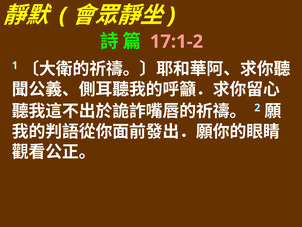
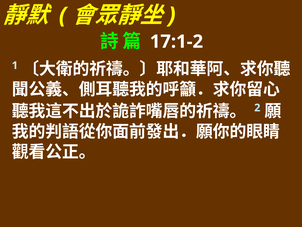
17:1-2 colour: pink -> white
